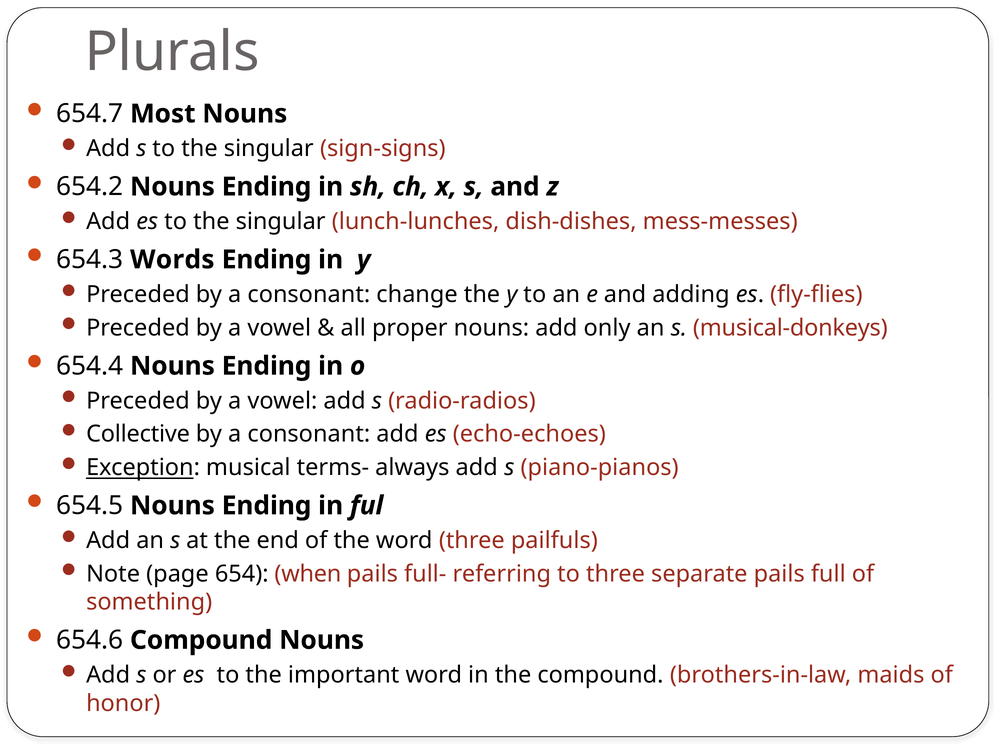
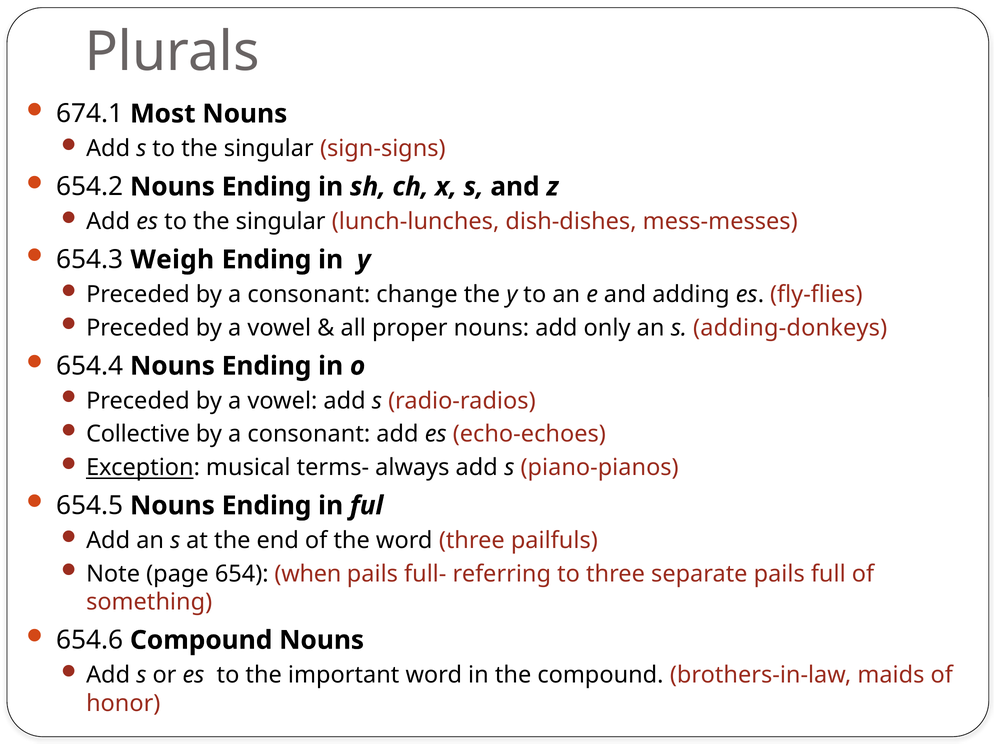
654.7: 654.7 -> 674.1
Words: Words -> Weigh
musical-donkeys: musical-donkeys -> adding-donkeys
